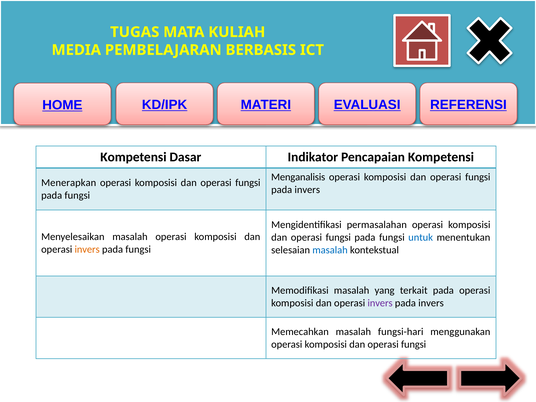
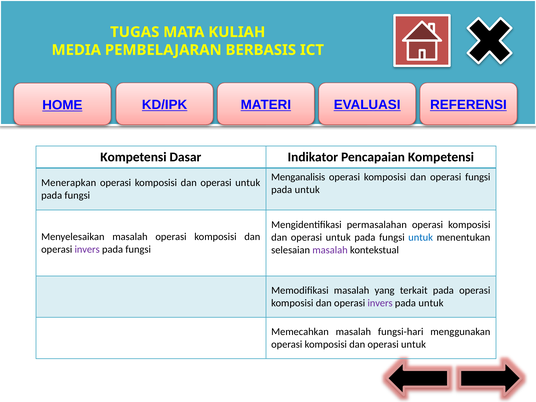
fungsi at (248, 183): fungsi -> untuk
invers at (307, 190): invers -> untuk
fungsi at (338, 237): fungsi -> untuk
invers at (87, 250) colour: orange -> purple
masalah at (330, 250) colour: blue -> purple
invers at (431, 303): invers -> untuk
fungsi at (414, 345): fungsi -> untuk
